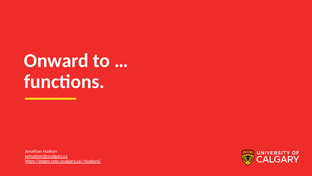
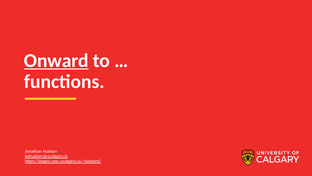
Onward underline: none -> present
